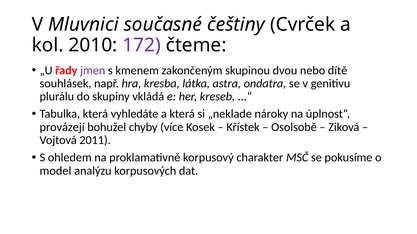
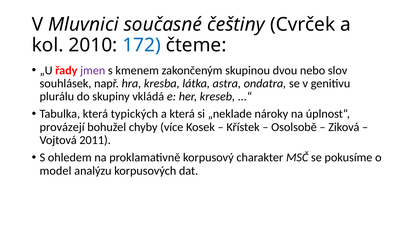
172 colour: purple -> blue
dítě: dítě -> slov
vyhledáte: vyhledáte -> typických
